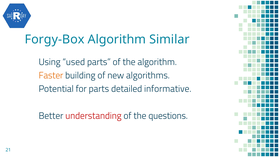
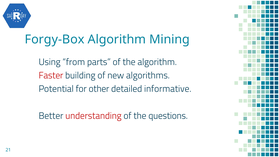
Similar: Similar -> Mining
used: used -> from
Faster colour: orange -> red
for parts: parts -> other
